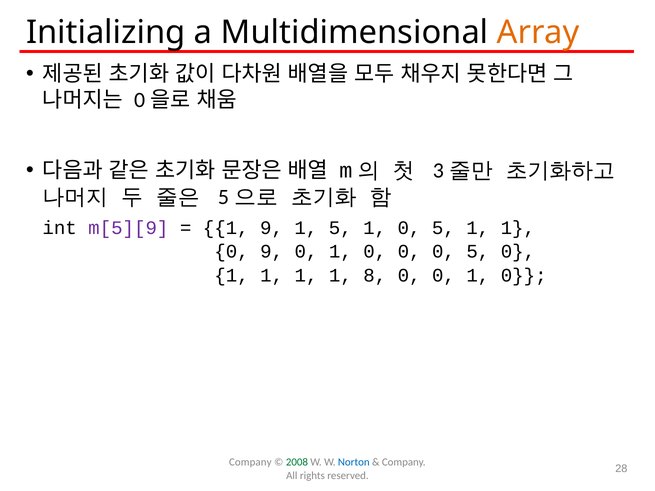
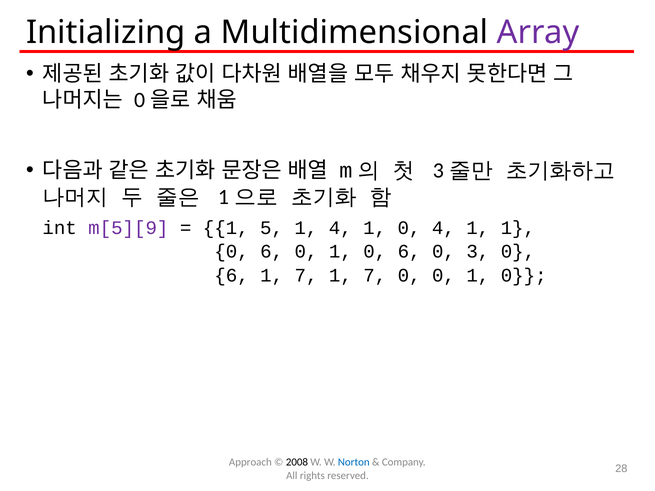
Array colour: orange -> purple
5 at (223, 197): 5 -> 1
1 9: 9 -> 5
1 5: 5 -> 4
1 0 5: 5 -> 4
9 at (272, 252): 9 -> 6
0 1 0 0: 0 -> 6
5 at (478, 252): 5 -> 3
1 at (232, 275): 1 -> 6
1 at (306, 275): 1 -> 7
8 at (375, 275): 8 -> 7
Company at (250, 463): Company -> Approach
2008 colour: green -> black
